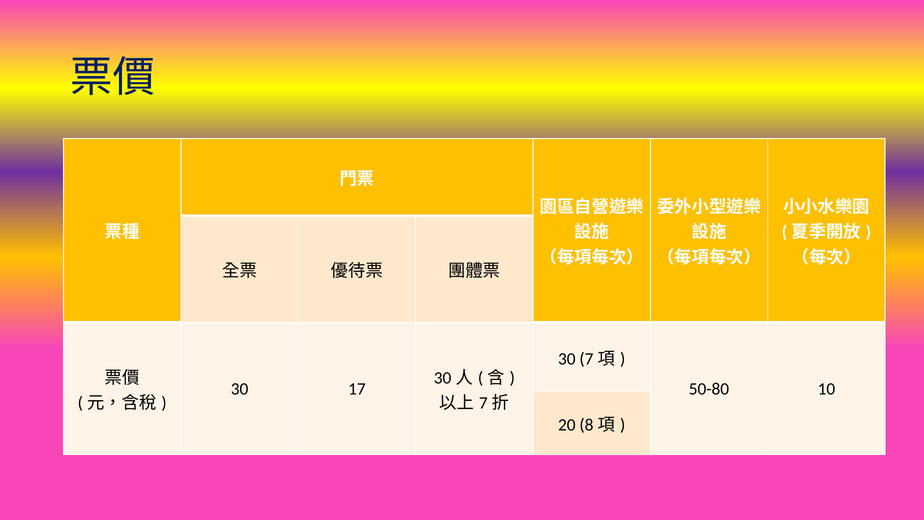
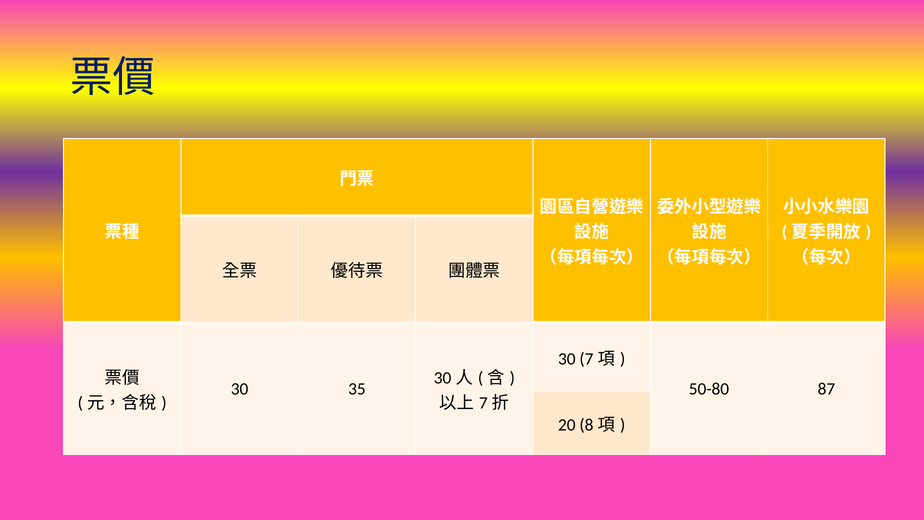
17: 17 -> 35
10: 10 -> 87
